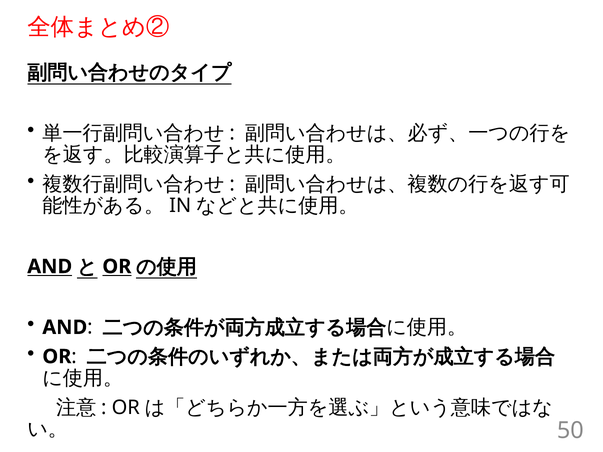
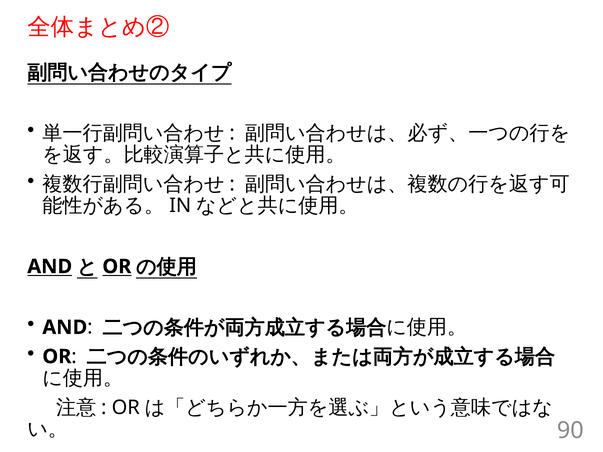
50: 50 -> 90
